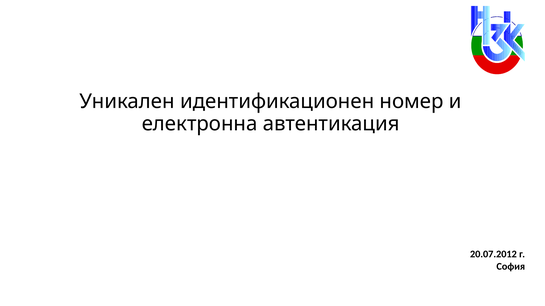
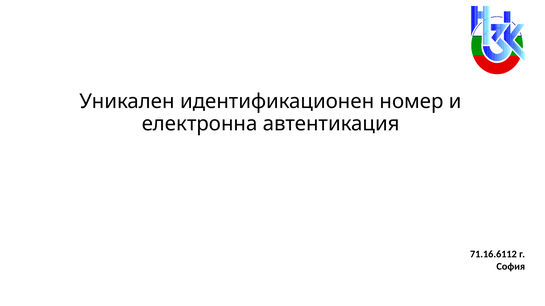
20.07.2012: 20.07.2012 -> 71.16.6112
